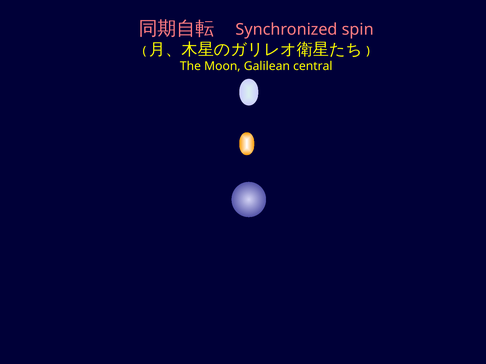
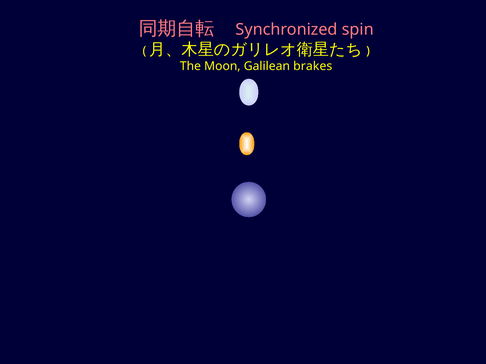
central: central -> brakes
